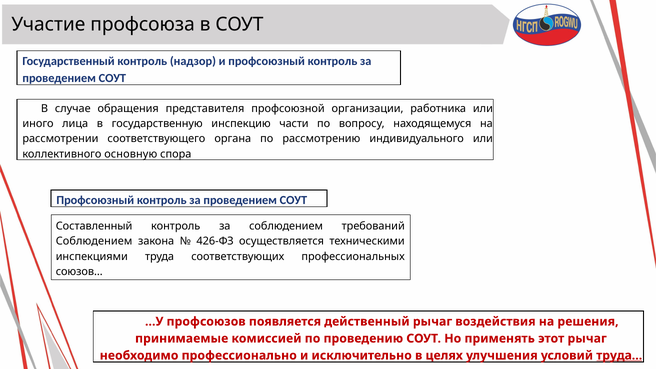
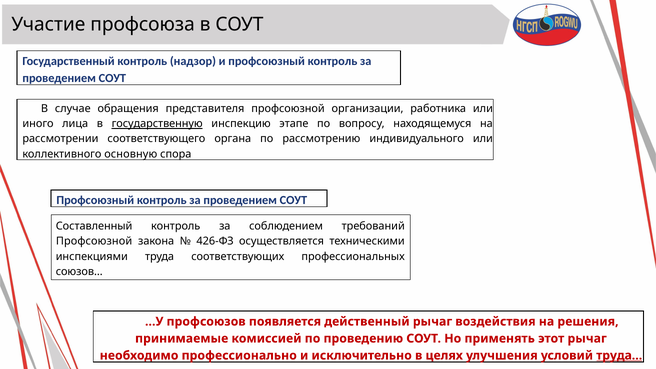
государственную underline: none -> present
части: части -> этапе
Соблюдением at (94, 241): Соблюдением -> Профсоюзной
